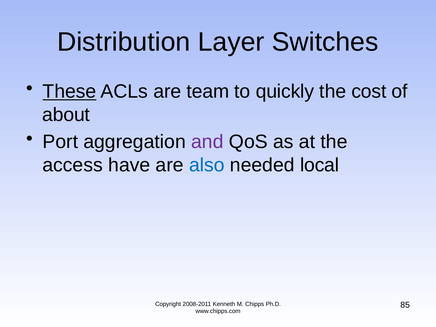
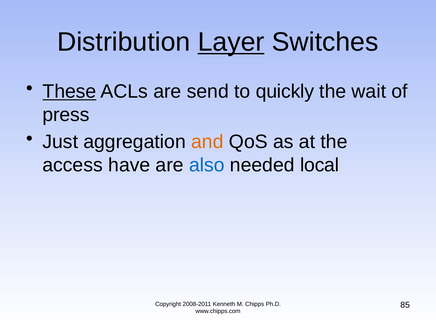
Layer underline: none -> present
team: team -> send
cost: cost -> wait
about: about -> press
Port: Port -> Just
and colour: purple -> orange
